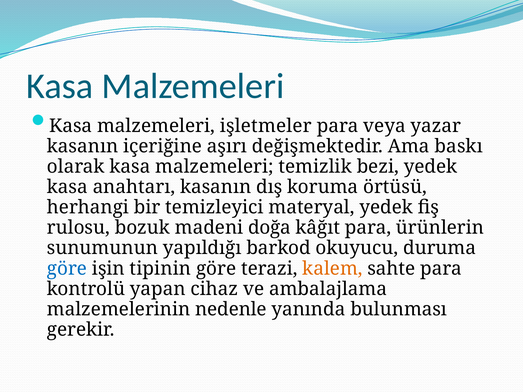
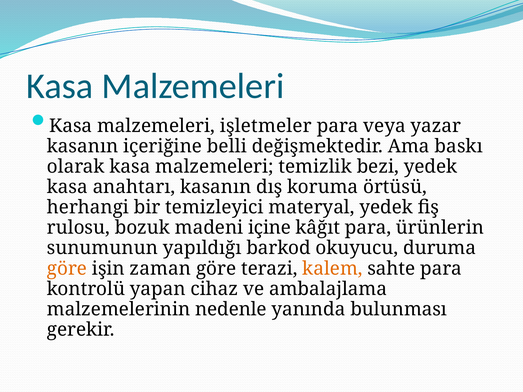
aşırı: aşırı -> belli
doğa: doğa -> içine
göre at (67, 269) colour: blue -> orange
tipinin: tipinin -> zaman
